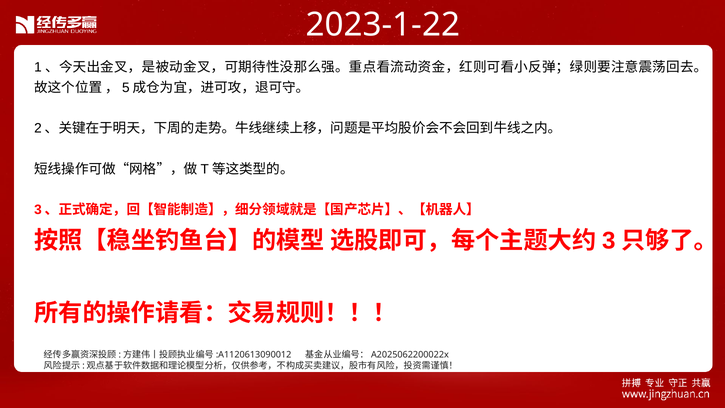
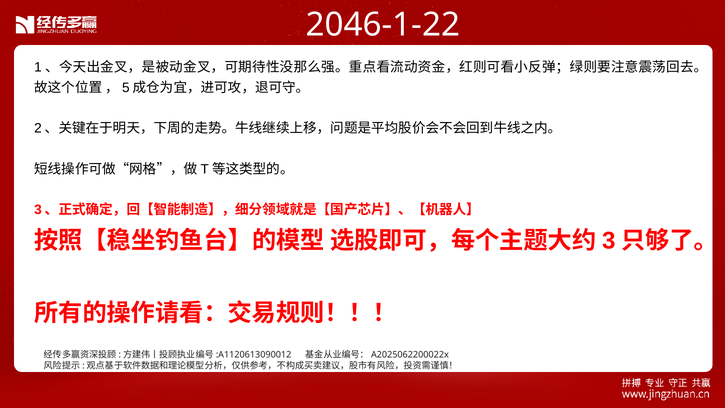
2023-1-22: 2023-1-22 -> 2046-1-22
